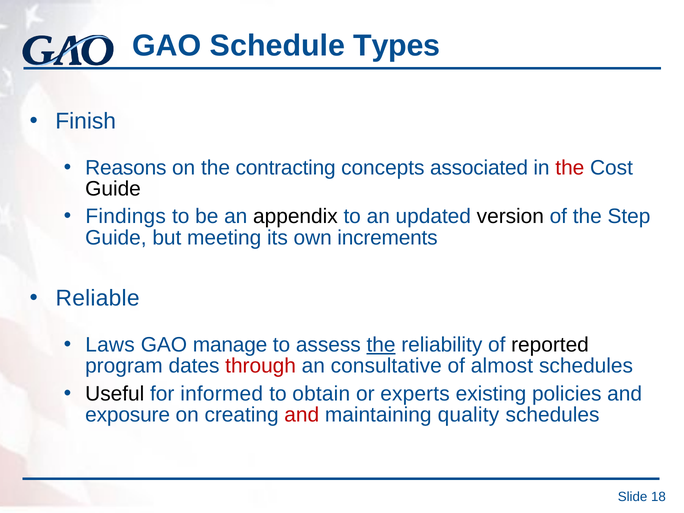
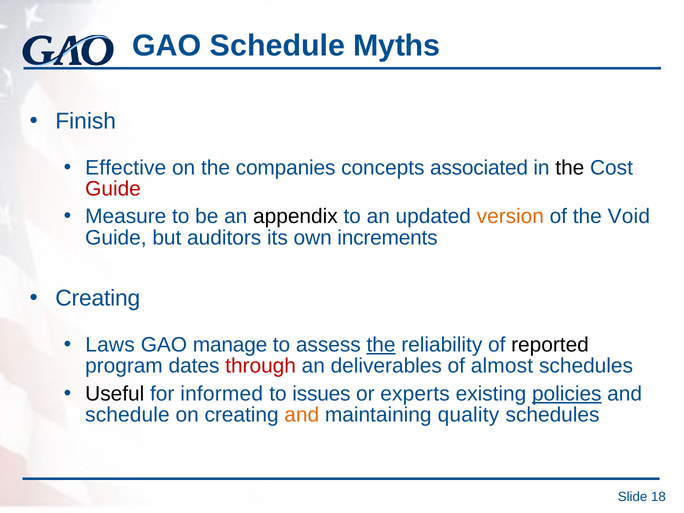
Types: Types -> Myths
Reasons: Reasons -> Effective
contracting: contracting -> companies
the at (570, 168) colour: red -> black
Guide at (113, 189) colour: black -> red
Findings: Findings -> Measure
version colour: black -> orange
Step: Step -> Void
meeting: meeting -> auditors
Reliable at (98, 298): Reliable -> Creating
consultative: consultative -> deliverables
obtain: obtain -> issues
policies underline: none -> present
exposure at (128, 415): exposure -> schedule
and at (302, 415) colour: red -> orange
